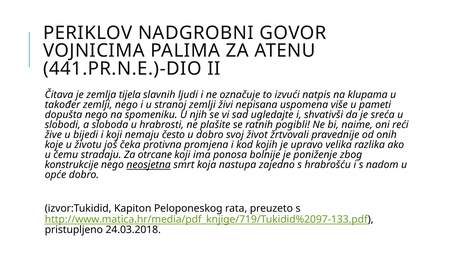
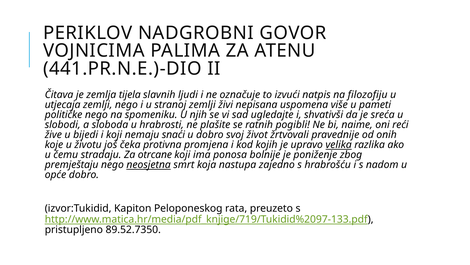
klupama: klupama -> filozofiju
također: također -> utjecaja
dopušta: dopušta -> političke
često: često -> snaći
velika underline: none -> present
konstrukcije: konstrukcije -> premještaju
24.03.2018: 24.03.2018 -> 89.52.7350
